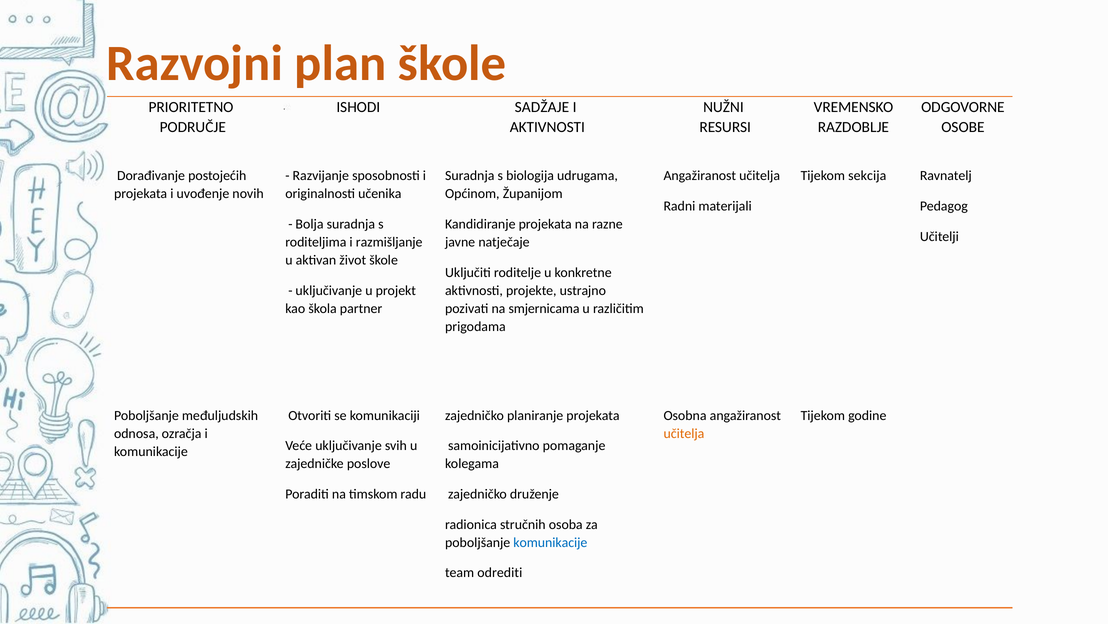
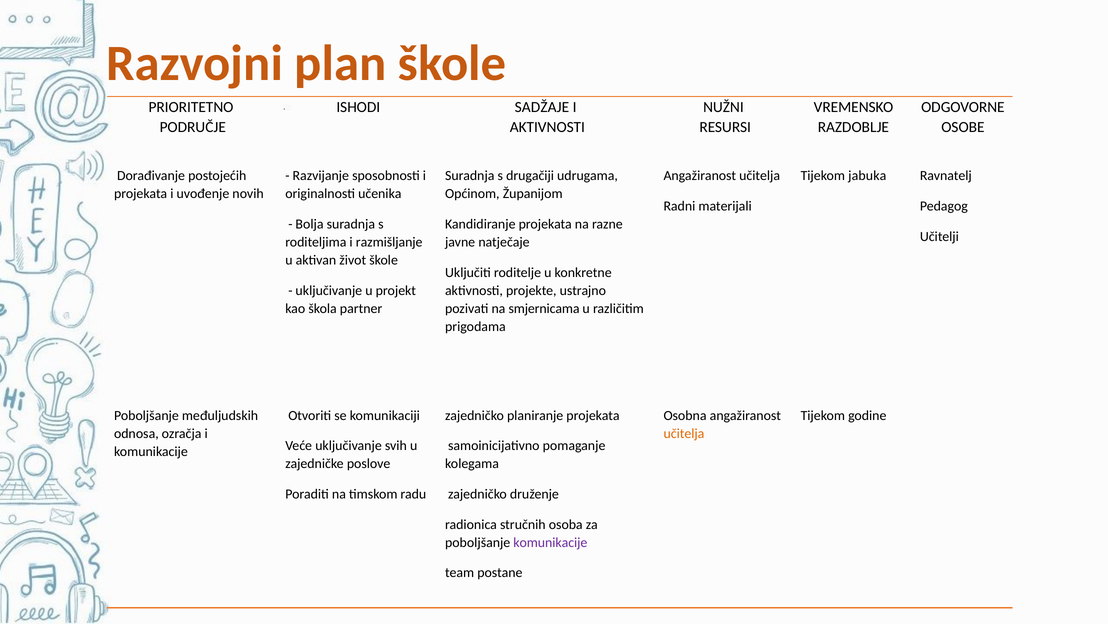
biologija: biologija -> drugačiji
sekcija: sekcija -> jabuka
komunikacije at (550, 542) colour: blue -> purple
odrediti: odrediti -> postane
